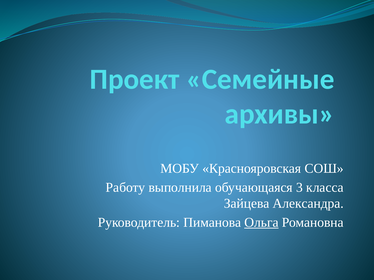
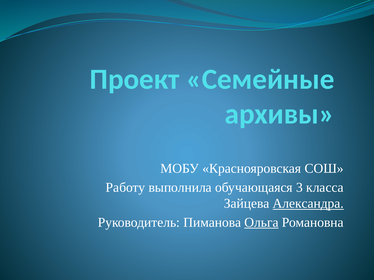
Александра underline: none -> present
